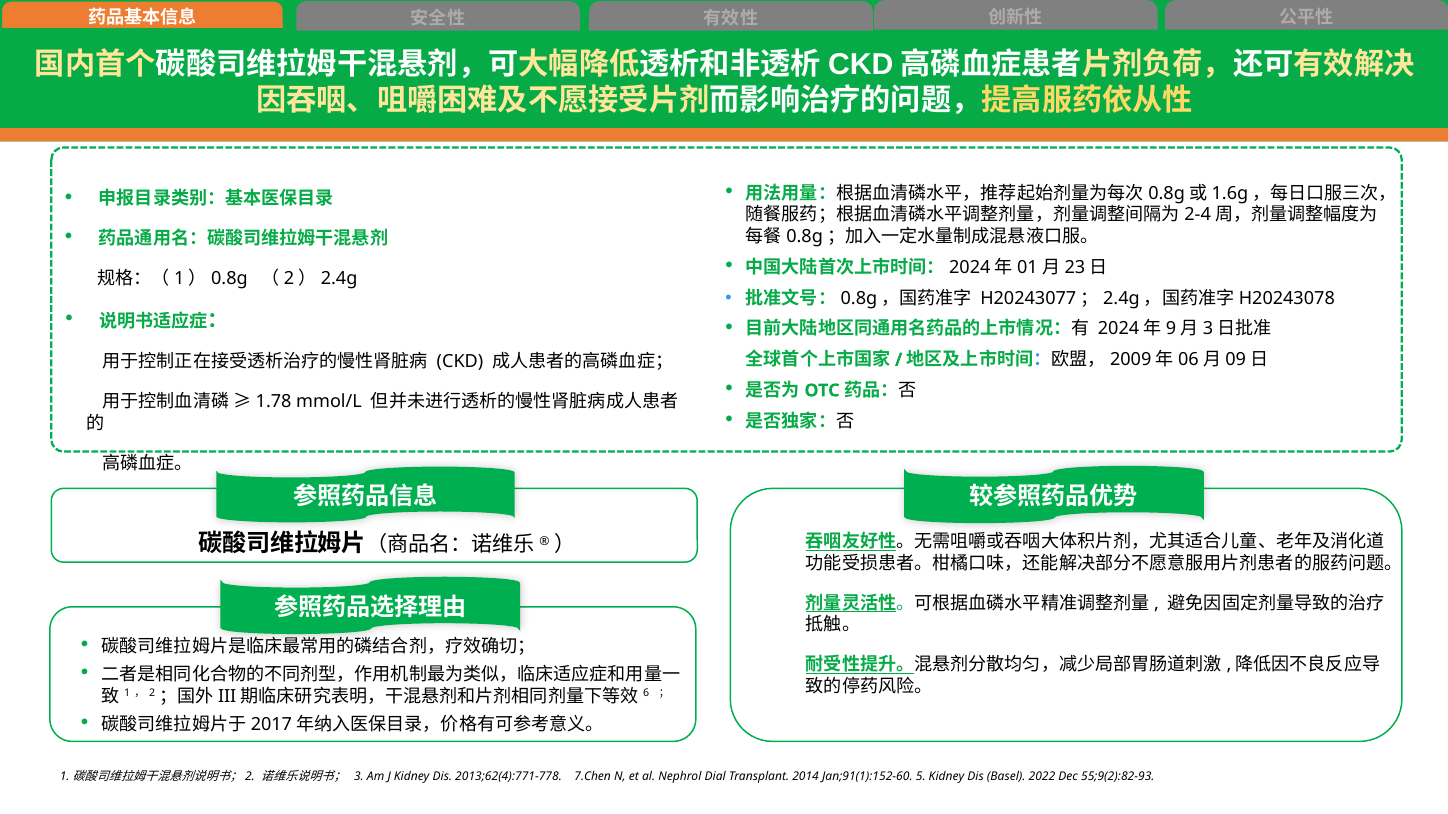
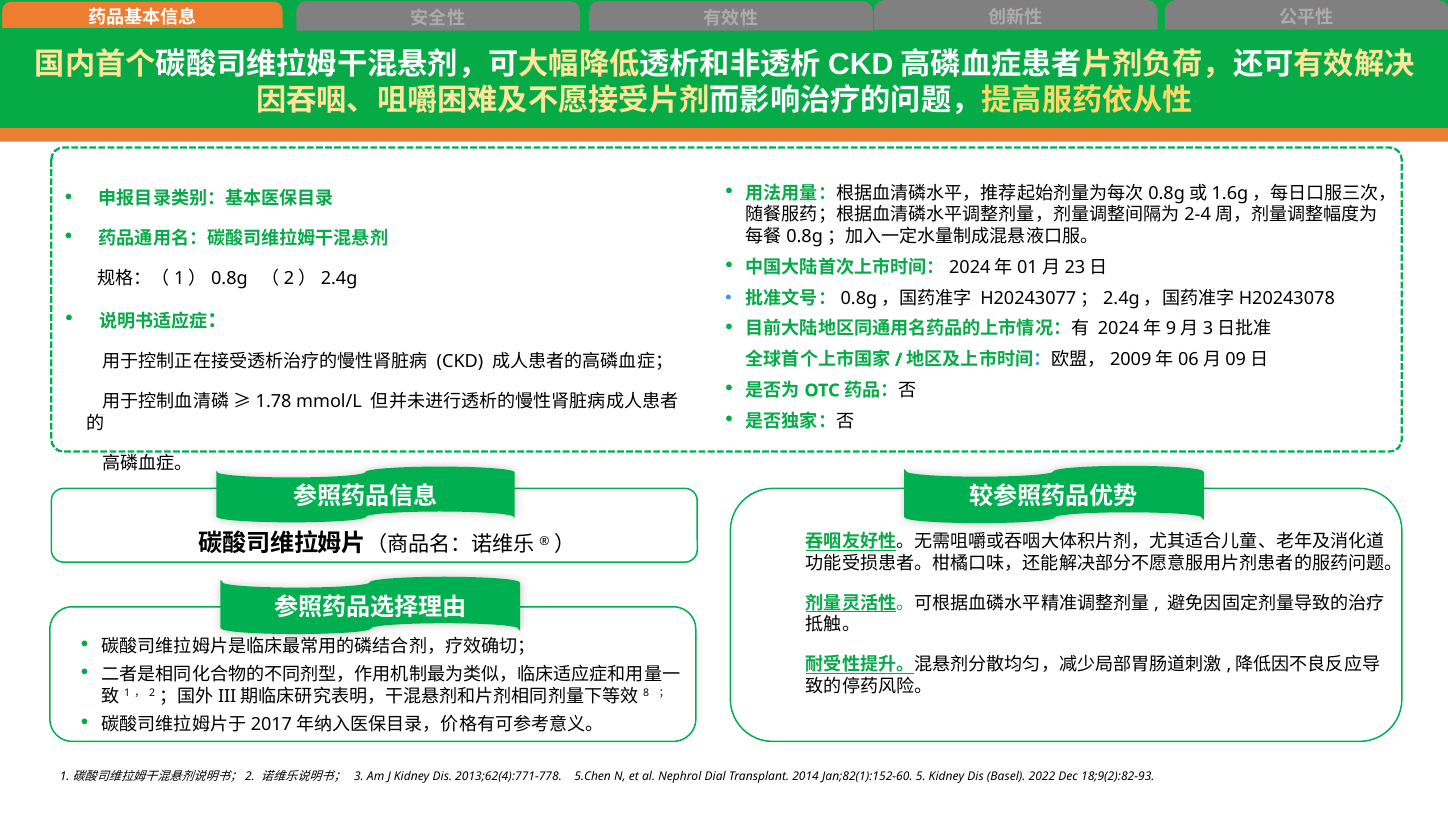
6: 6 -> 8
7.Chen: 7.Chen -> 5.Chen
Jan;91(1):152-60: Jan;91(1):152-60 -> Jan;82(1):152-60
55;9(2):82-93: 55;9(2):82-93 -> 18;9(2):82-93
